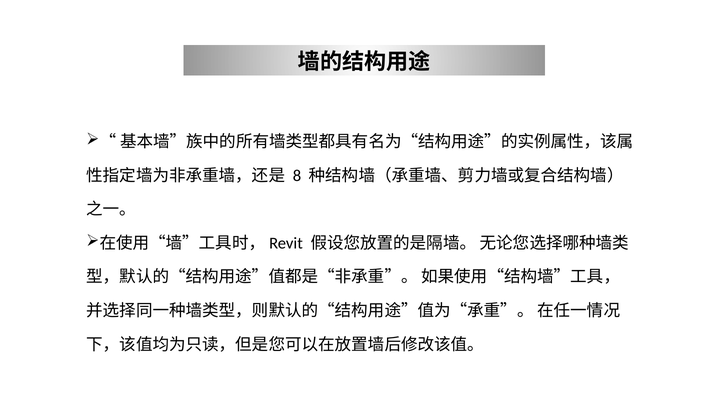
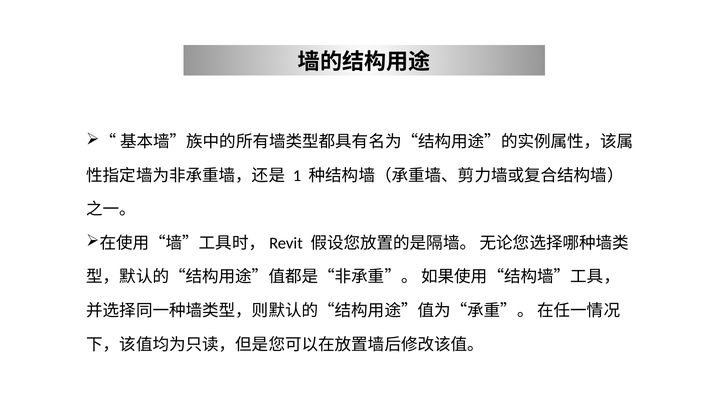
8: 8 -> 1
